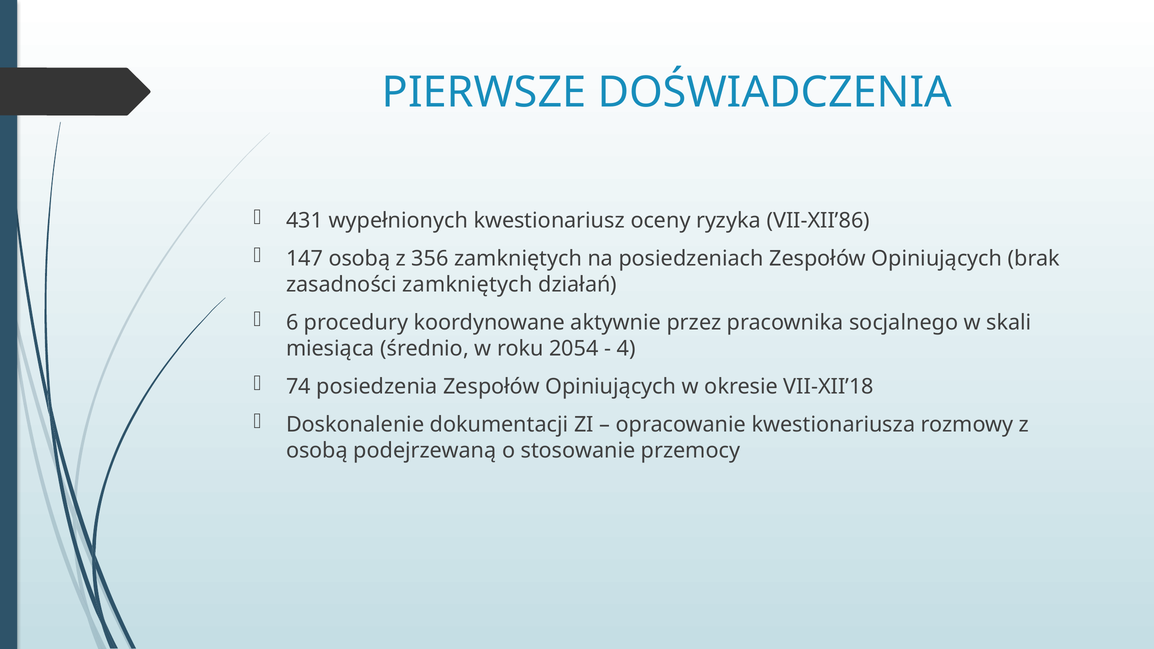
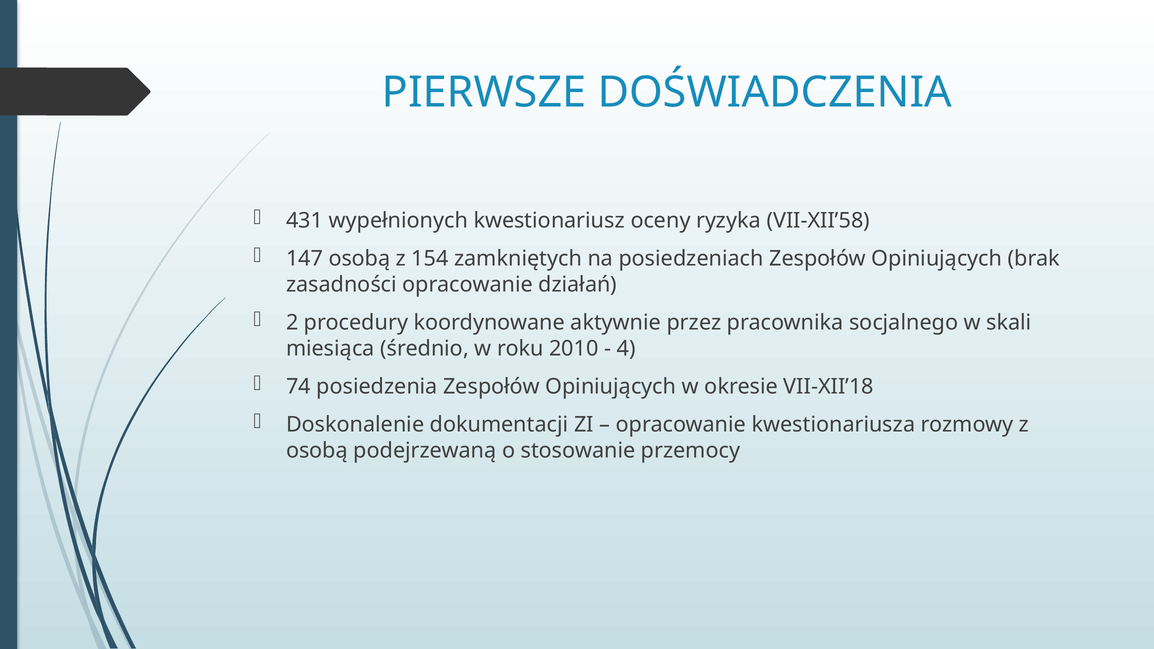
VII-XII’86: VII-XII’86 -> VII-XII’58
356: 356 -> 154
zasadności zamkniętych: zamkniętych -> opracowanie
6: 6 -> 2
2054: 2054 -> 2010
